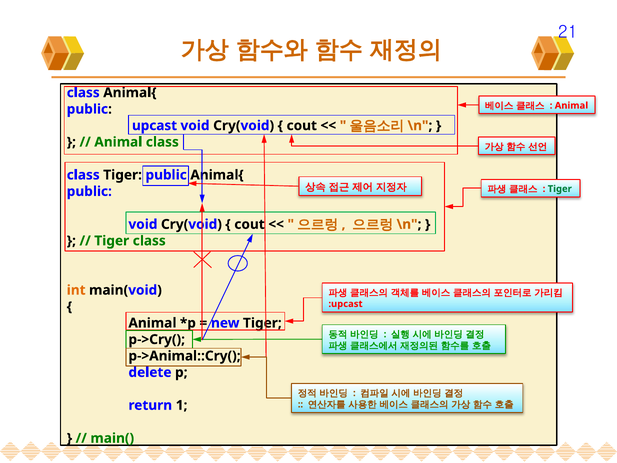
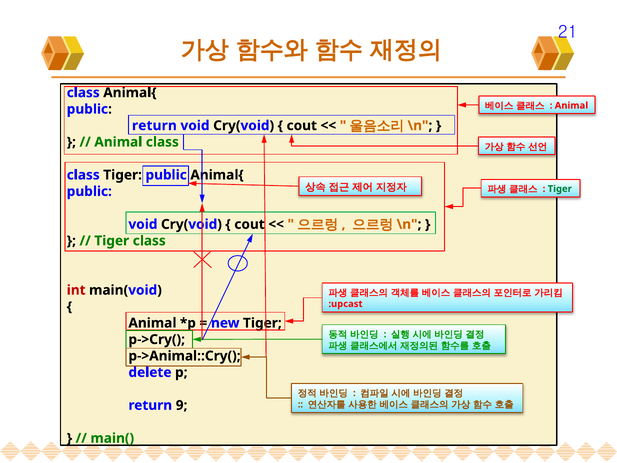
upcast at (154, 126): upcast -> return
int colour: orange -> red
1: 1 -> 9
